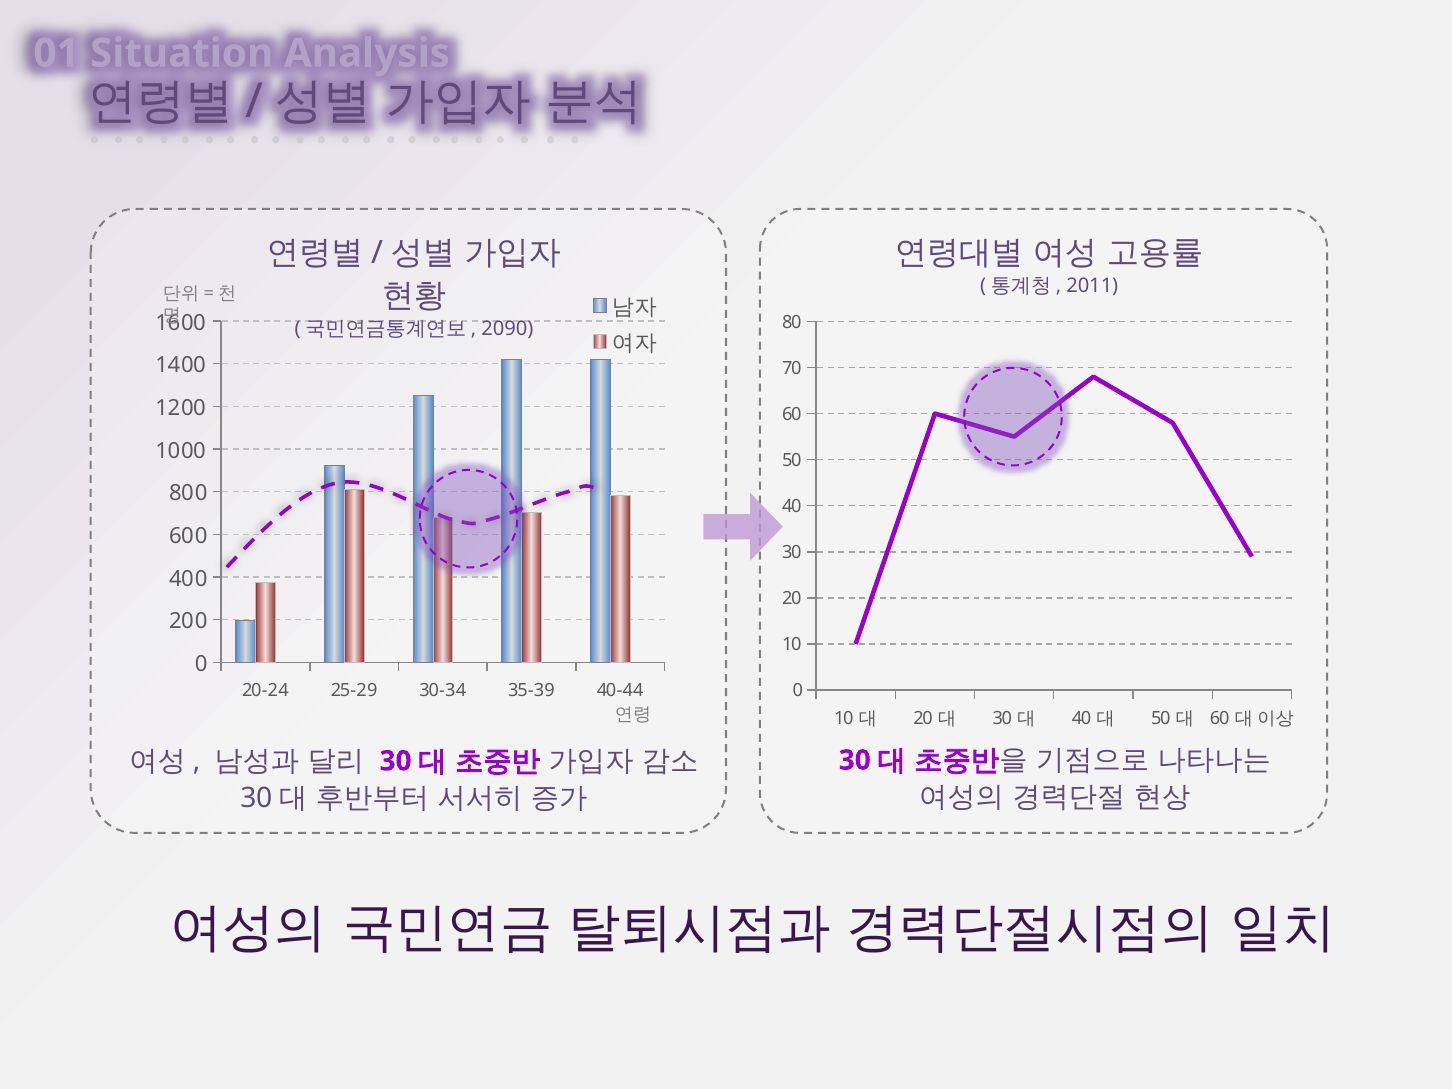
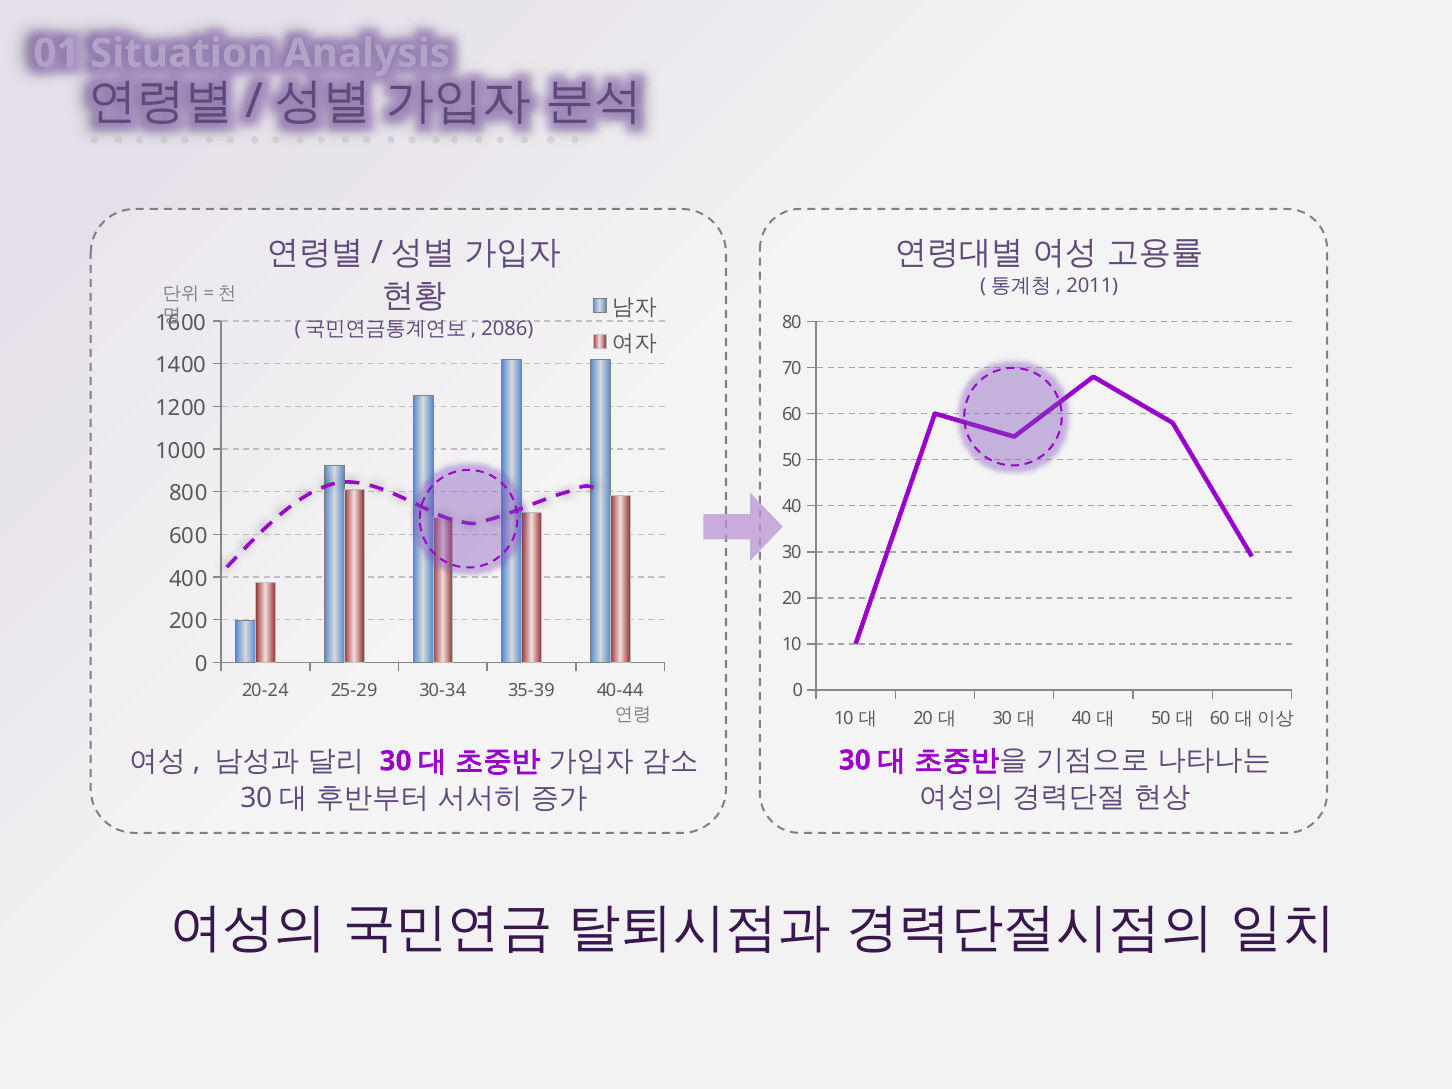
2090: 2090 -> 2086
